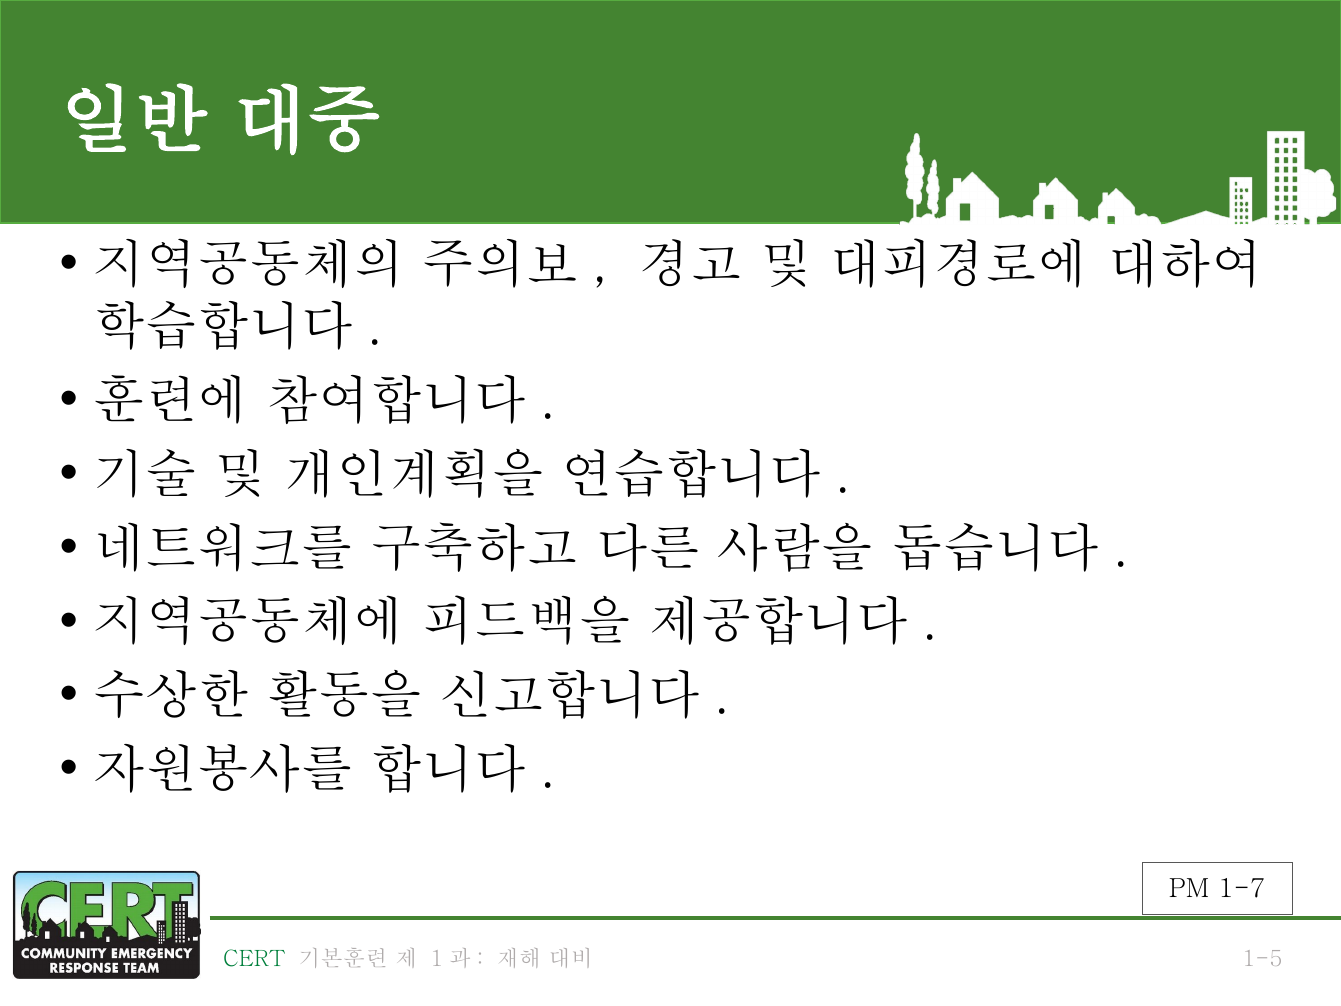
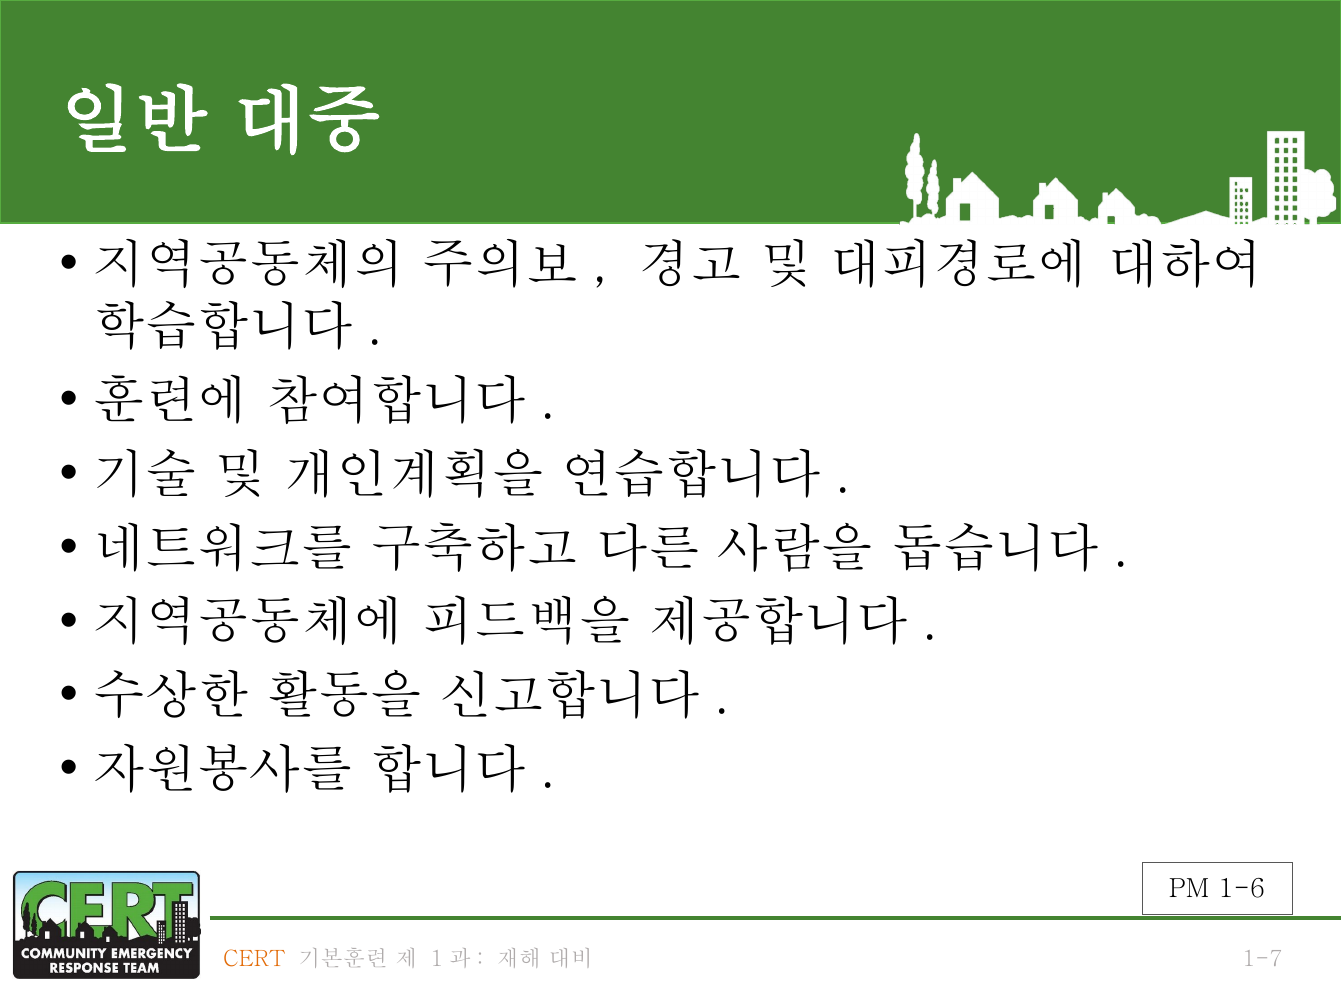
1-7: 1-7 -> 1-6
CERT colour: green -> orange
1-5: 1-5 -> 1-7
